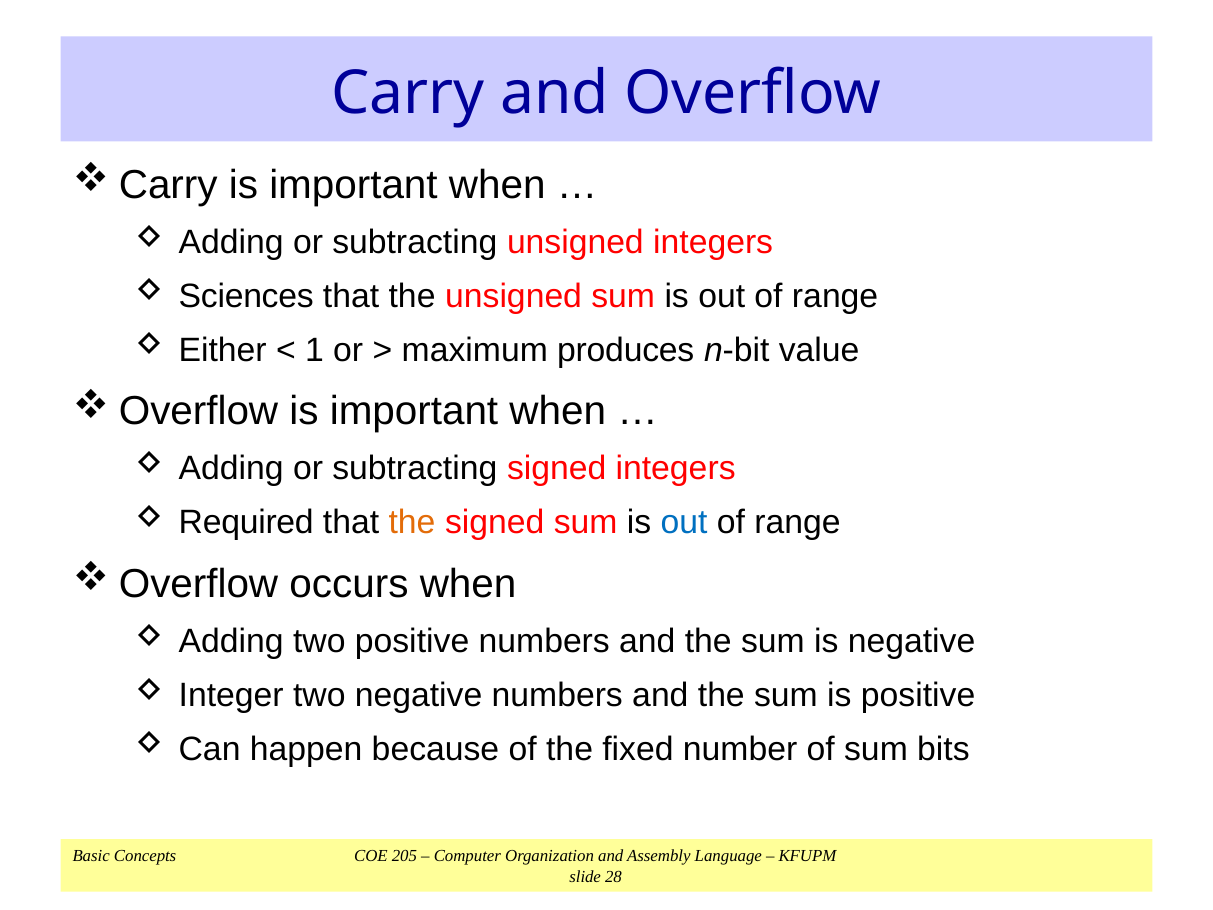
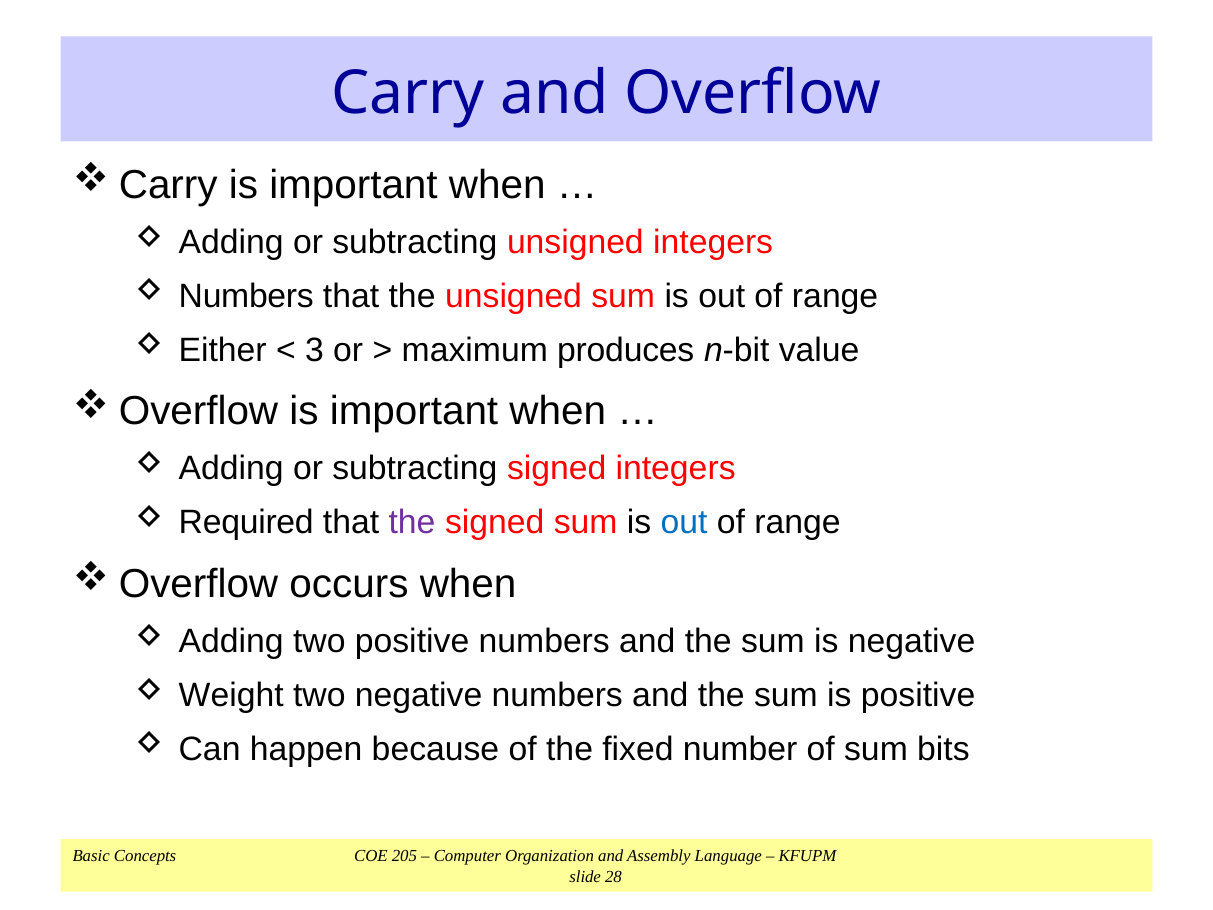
Sciences at (246, 296): Sciences -> Numbers
1: 1 -> 3
the at (412, 523) colour: orange -> purple
Integer: Integer -> Weight
